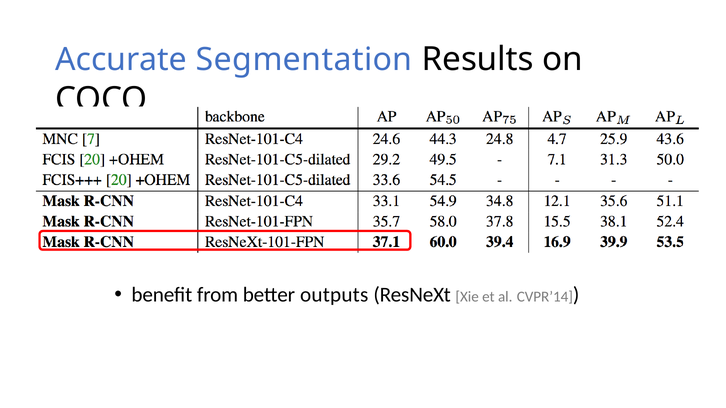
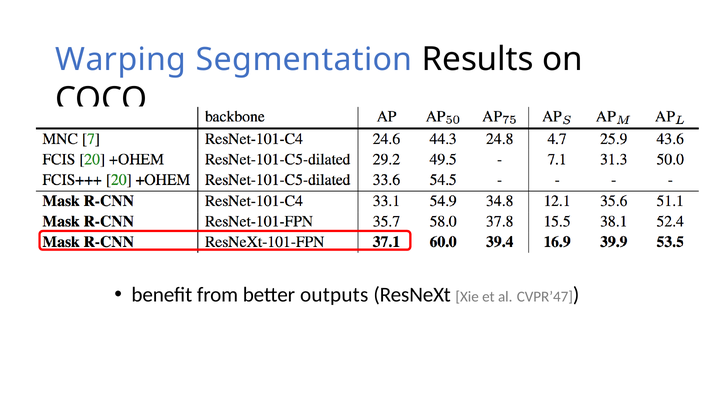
Accurate: Accurate -> Warping
CVPR’14: CVPR’14 -> CVPR’47
